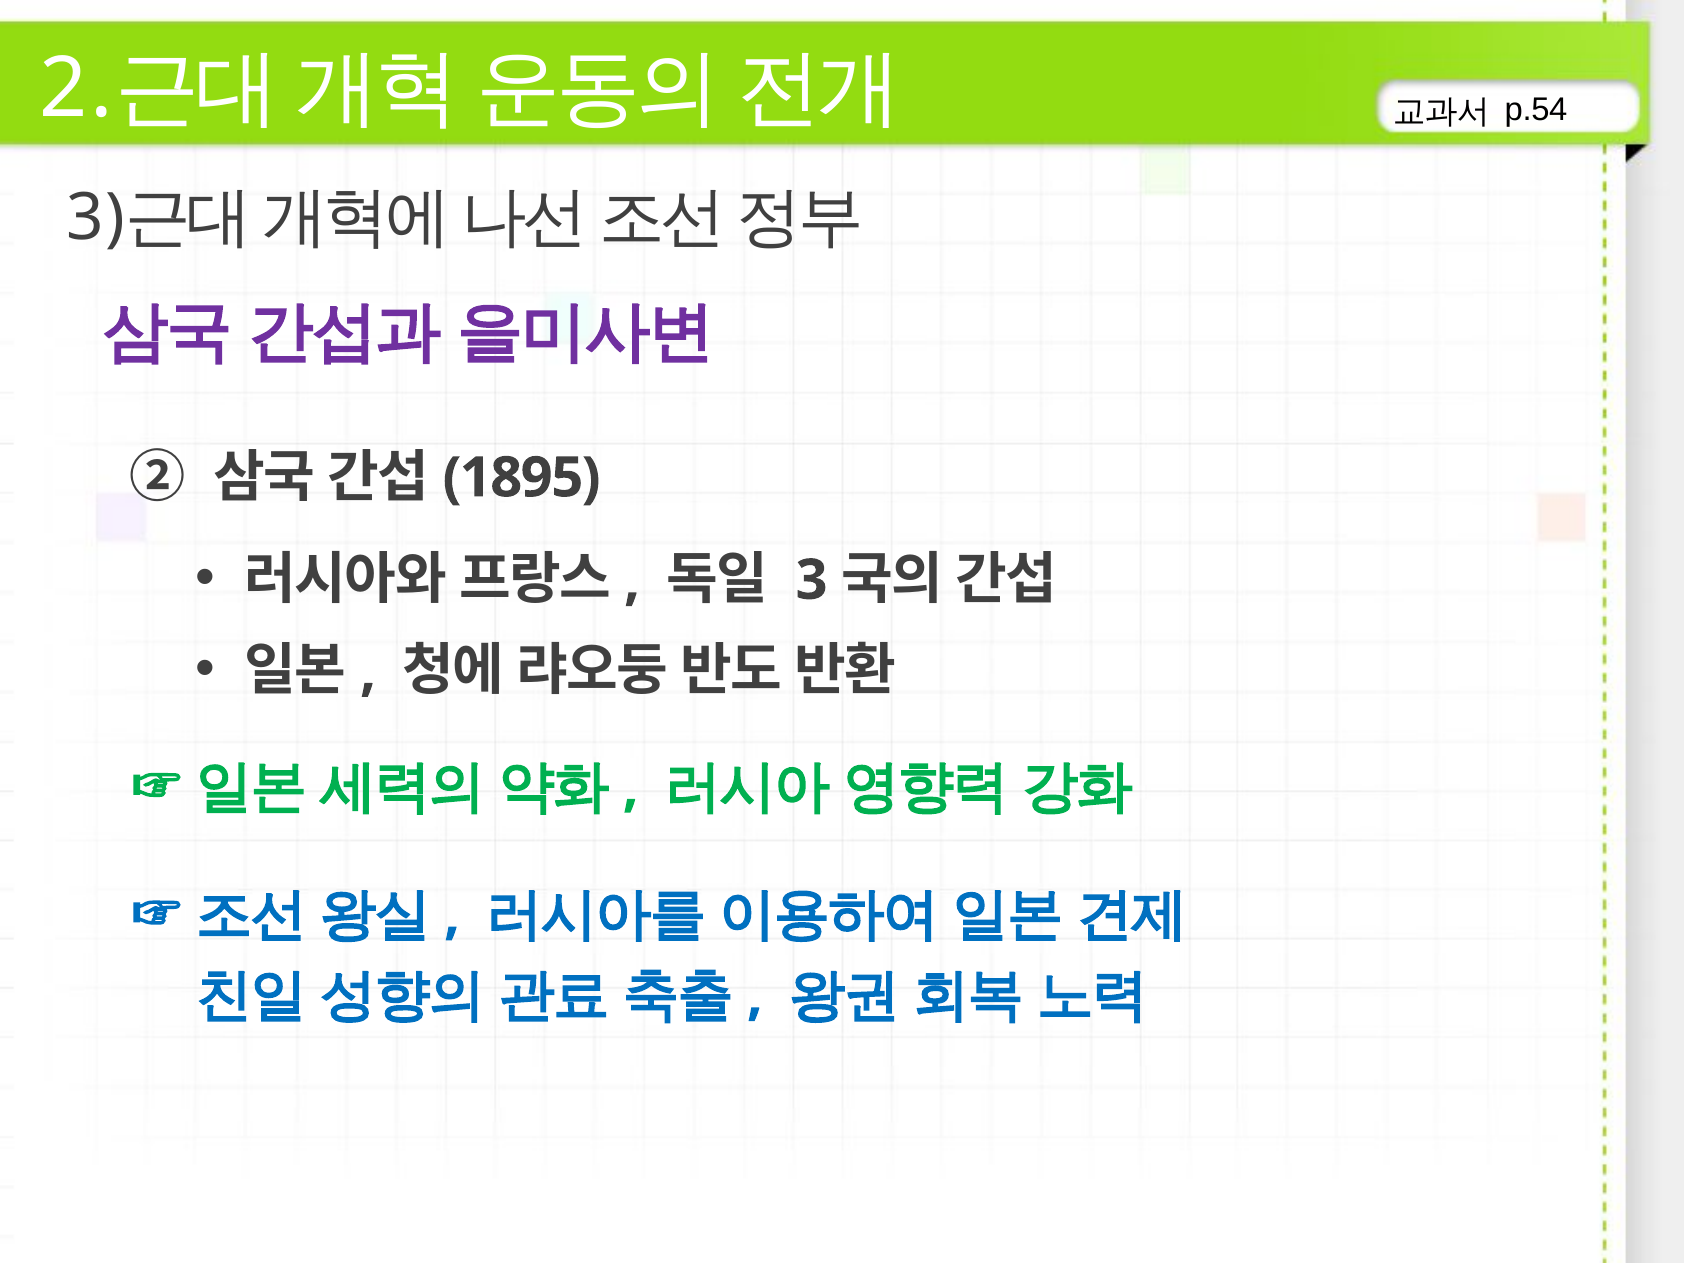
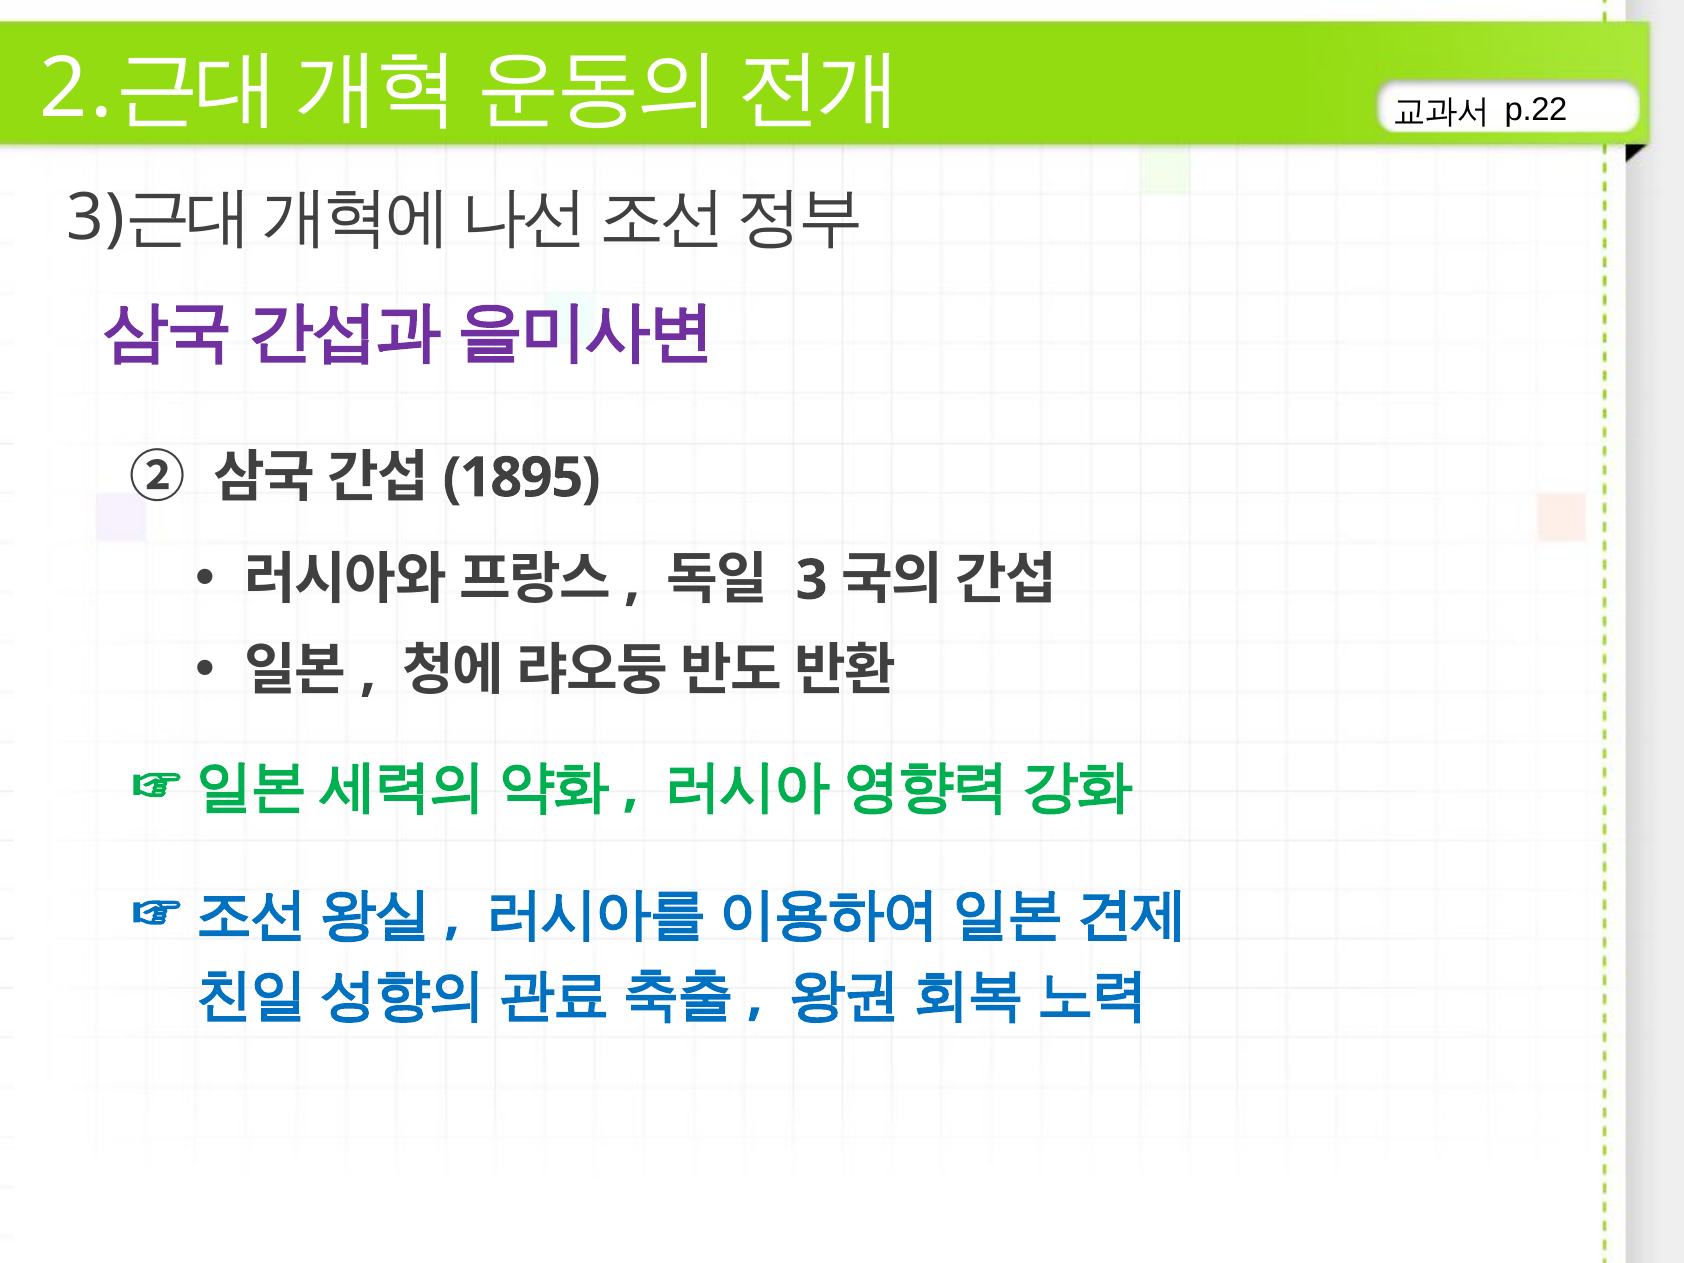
p.54: p.54 -> p.22
